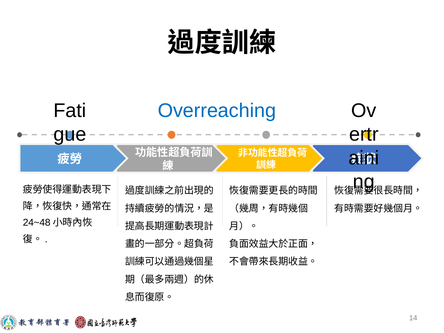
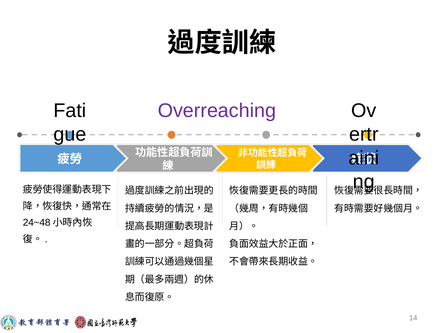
Overreaching colour: blue -> purple
